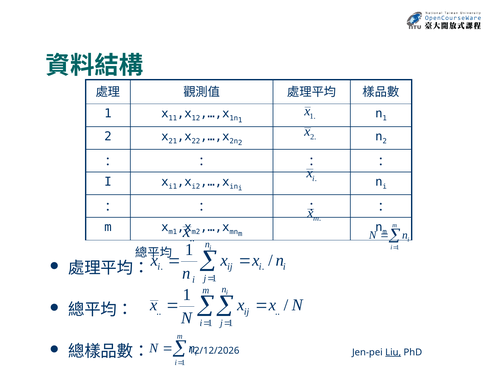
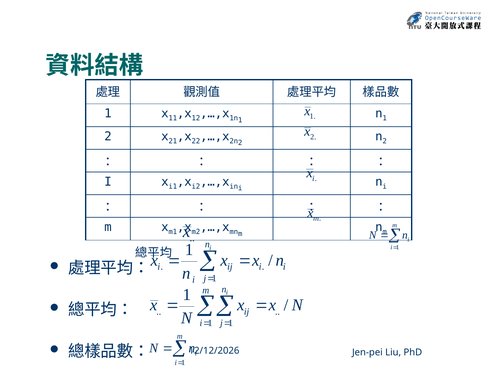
Liu underline: present -> none
